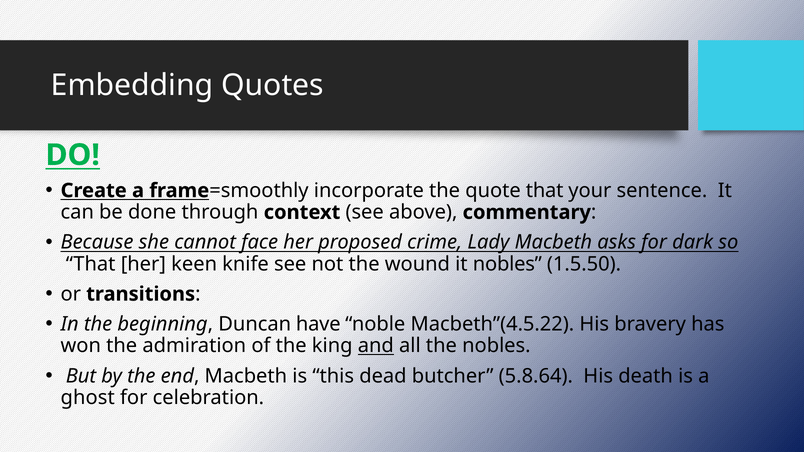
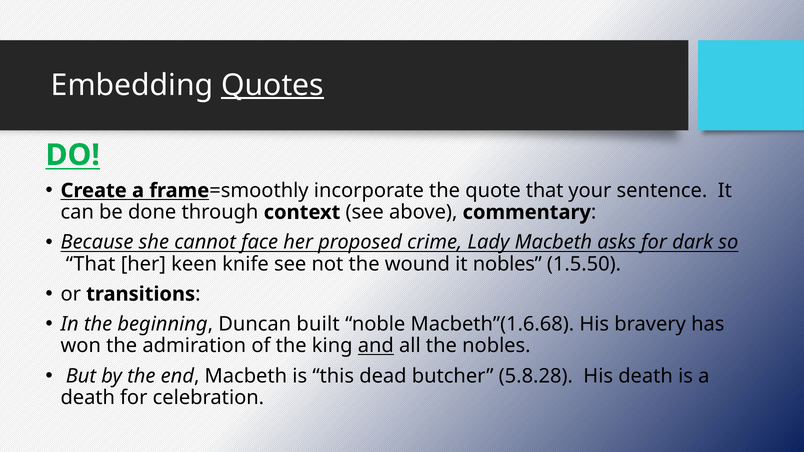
Quotes underline: none -> present
have: have -> built
Macbeth”(4.5.22: Macbeth”(4.5.22 -> Macbeth”(1.6.68
5.8.64: 5.8.64 -> 5.8.28
ghost at (88, 398): ghost -> death
